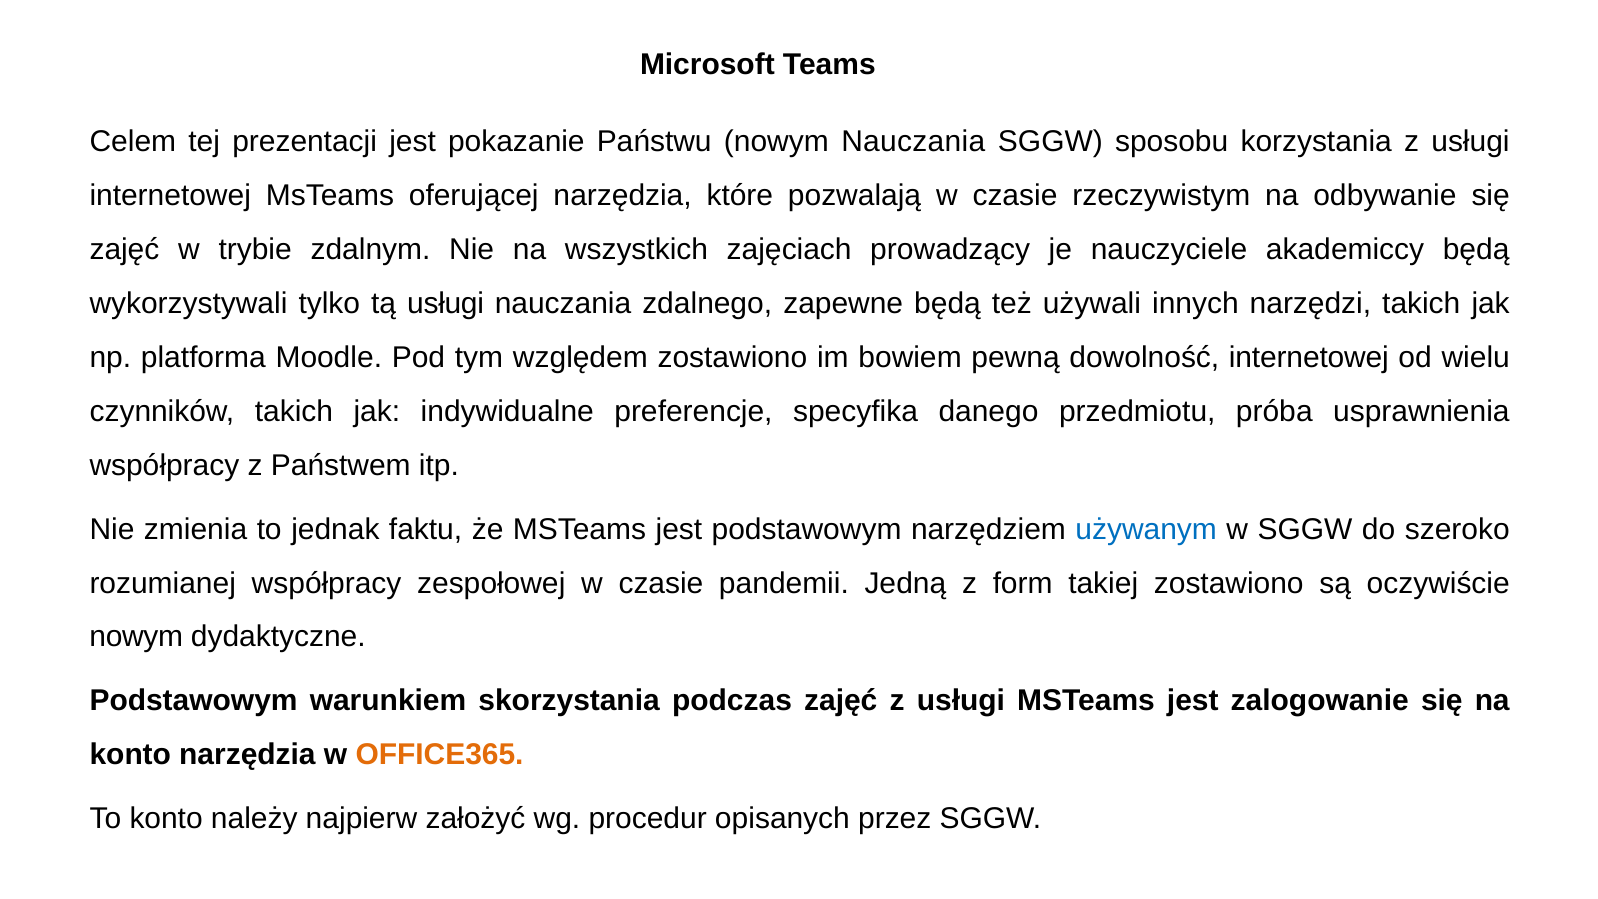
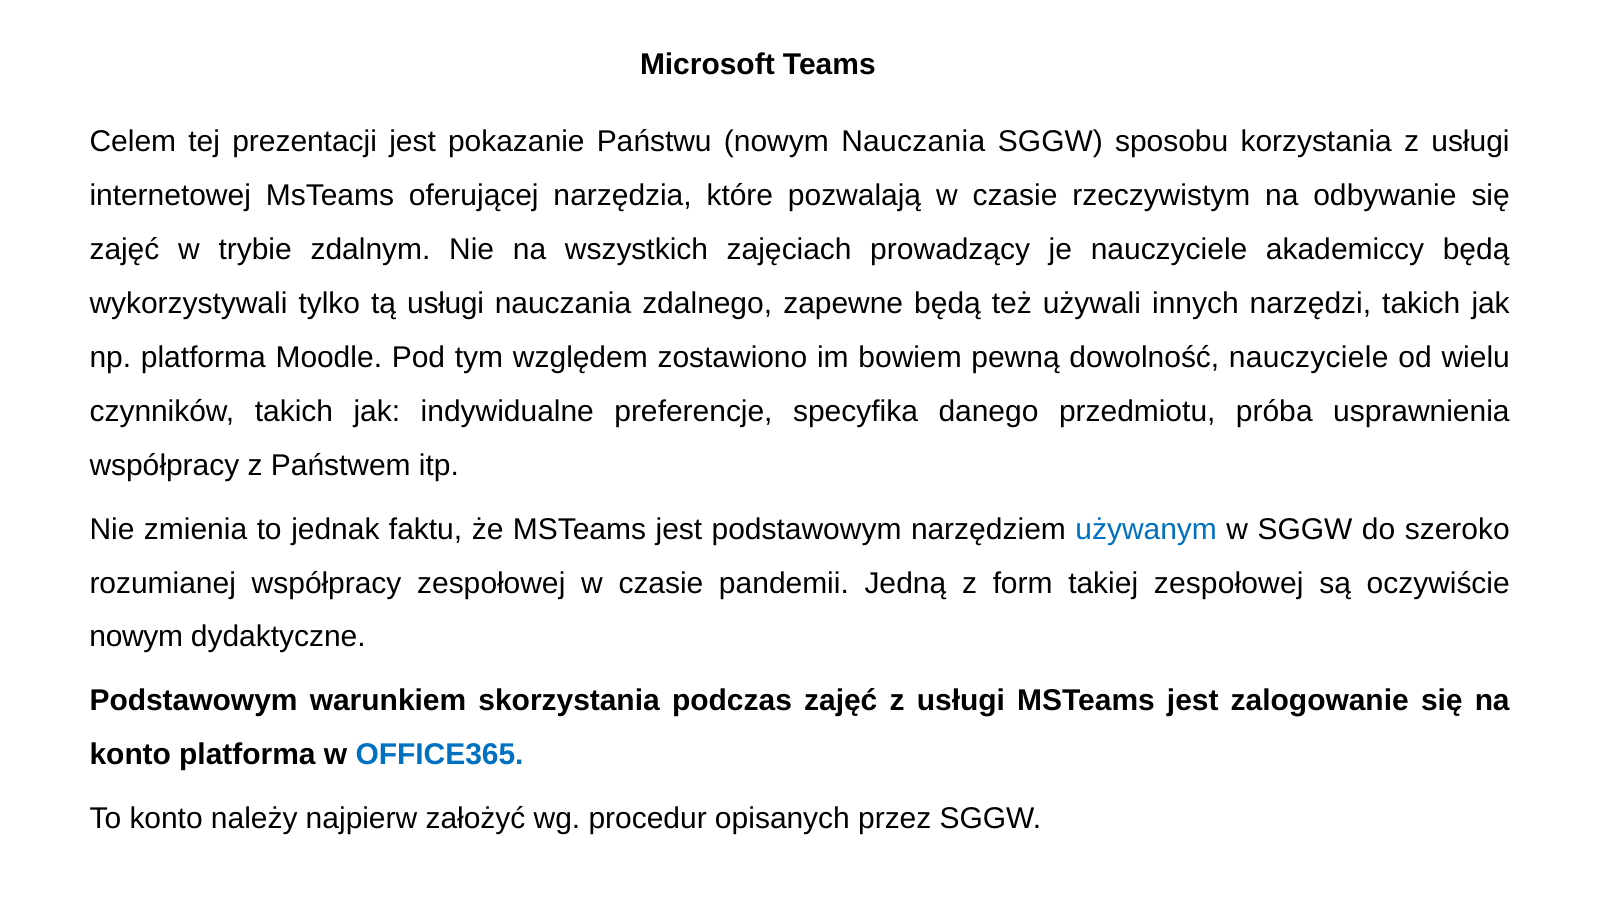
dowolność internetowej: internetowej -> nauczyciele
takiej zostawiono: zostawiono -> zespołowej
konto narzędzia: narzędzia -> platforma
OFFICE365 colour: orange -> blue
